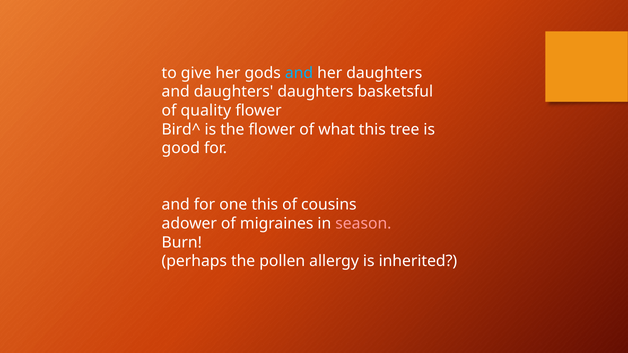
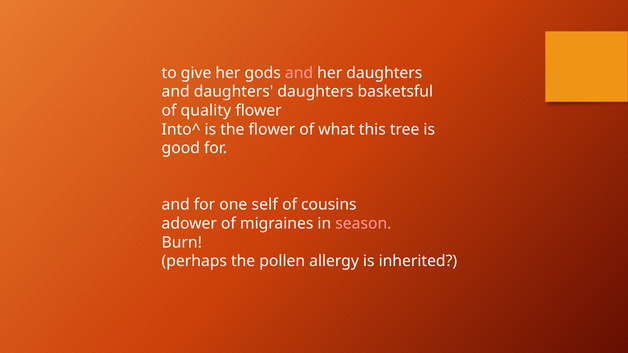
and at (299, 73) colour: light blue -> pink
Bird^: Bird^ -> Into^
one this: this -> self
